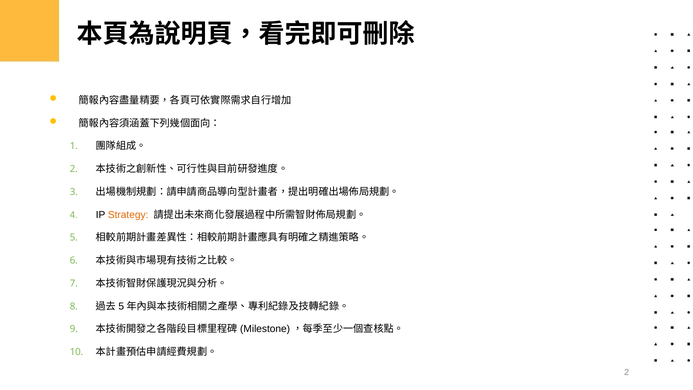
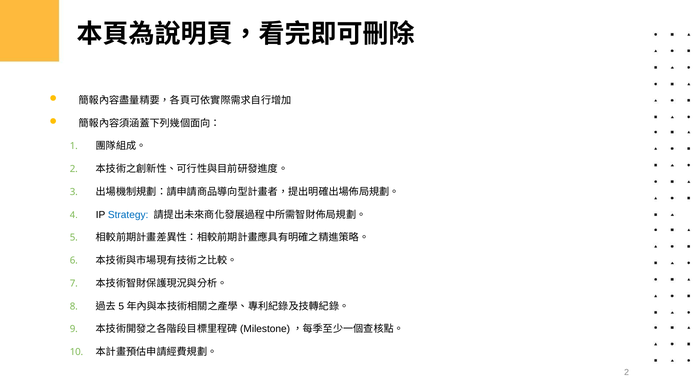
Strategy colour: orange -> blue
